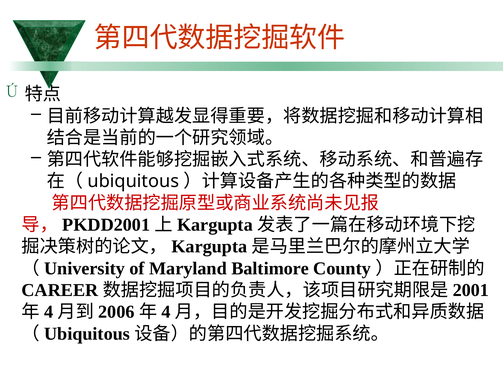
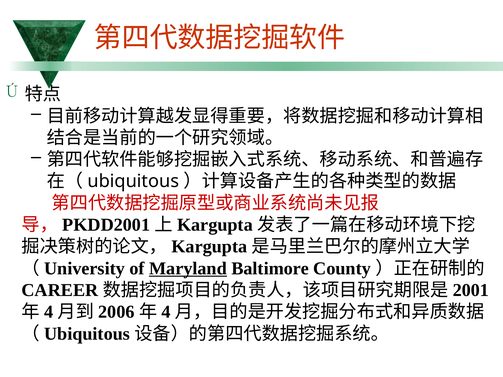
Maryland underline: none -> present
